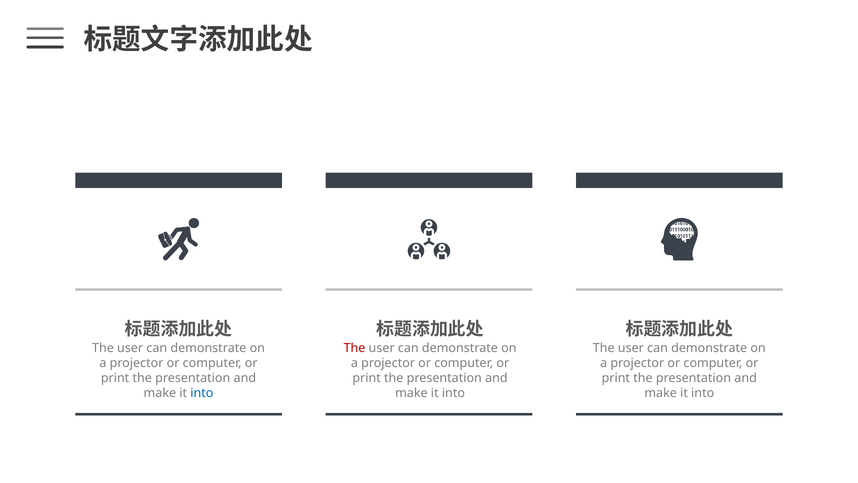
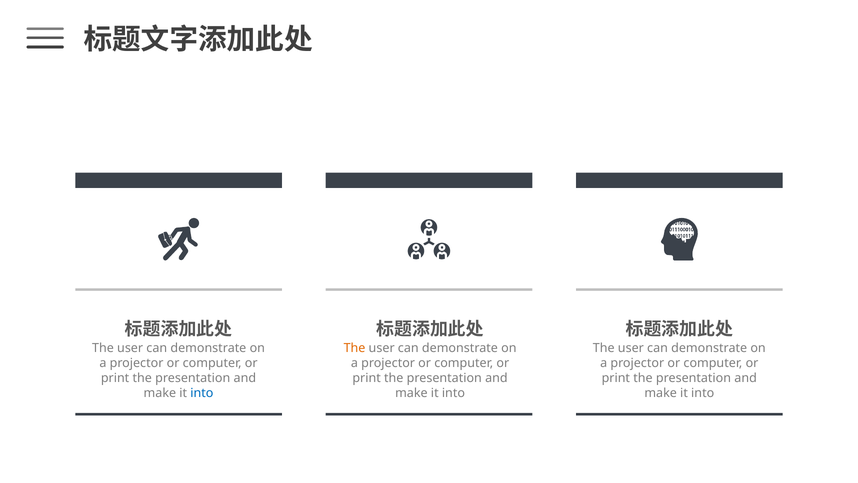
The at (355, 348) colour: red -> orange
